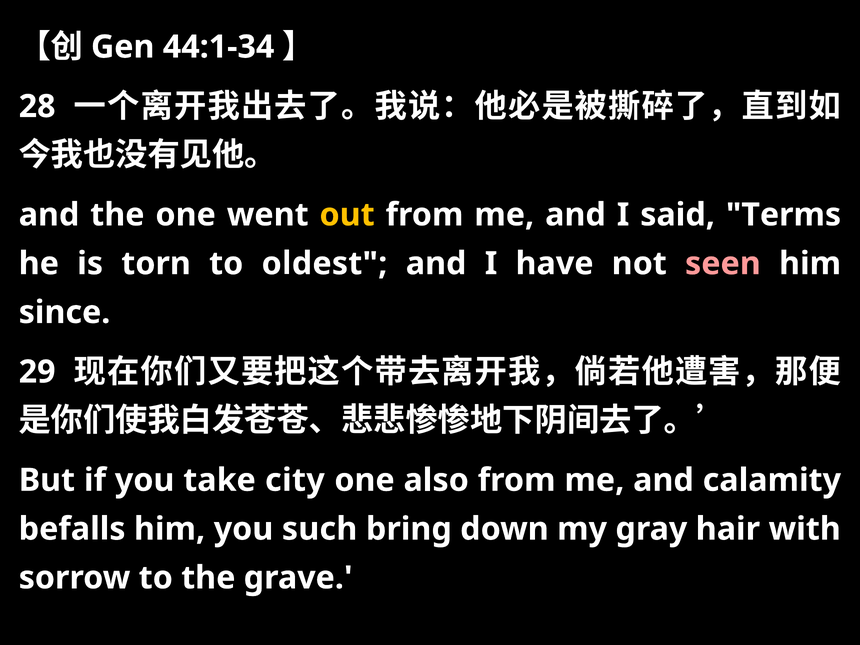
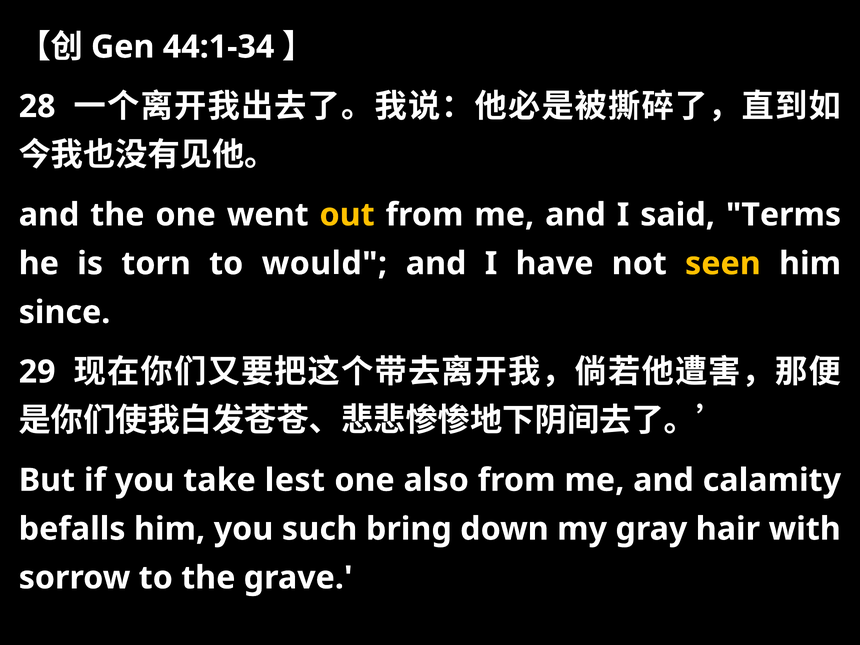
oldest: oldest -> would
seen colour: pink -> yellow
city: city -> lest
